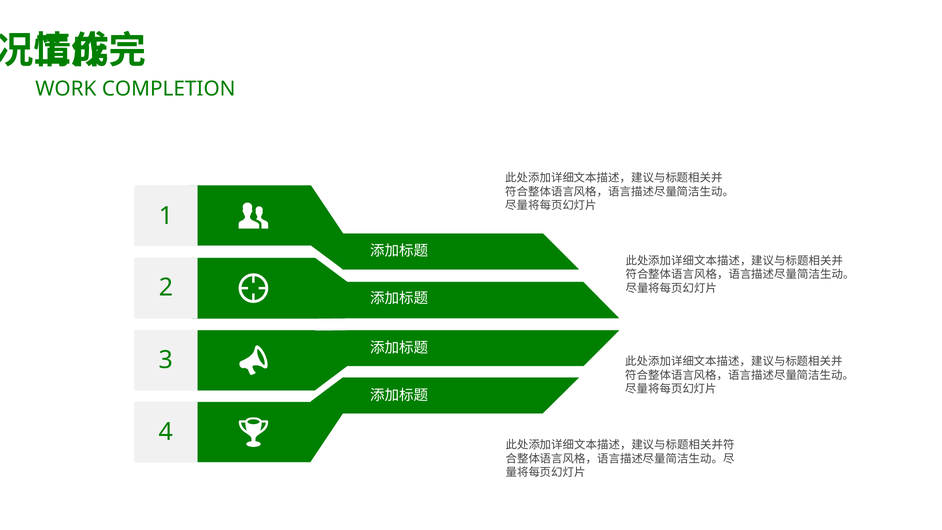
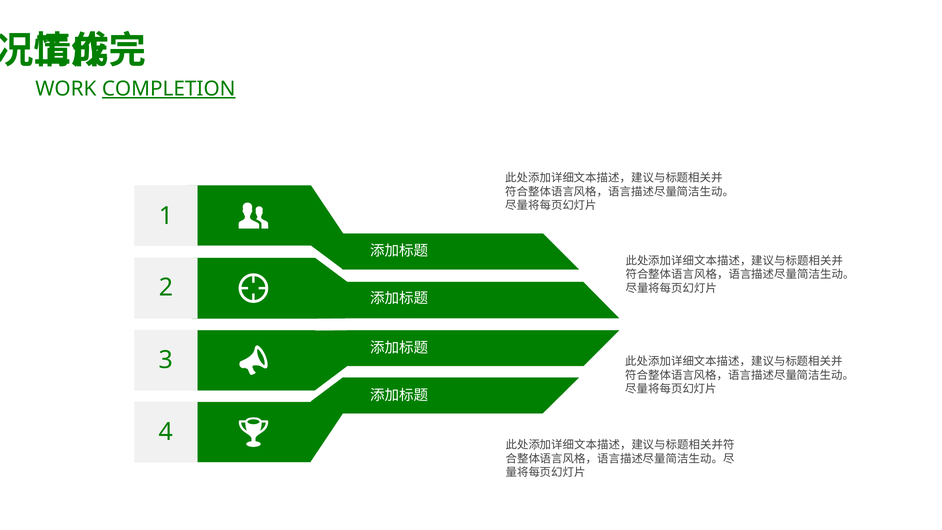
COMPLETION underline: none -> present
